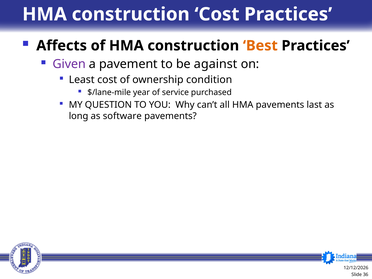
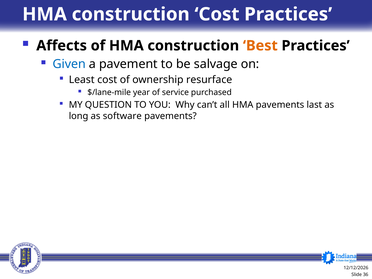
Given colour: purple -> blue
against: against -> salvage
condition: condition -> resurface
